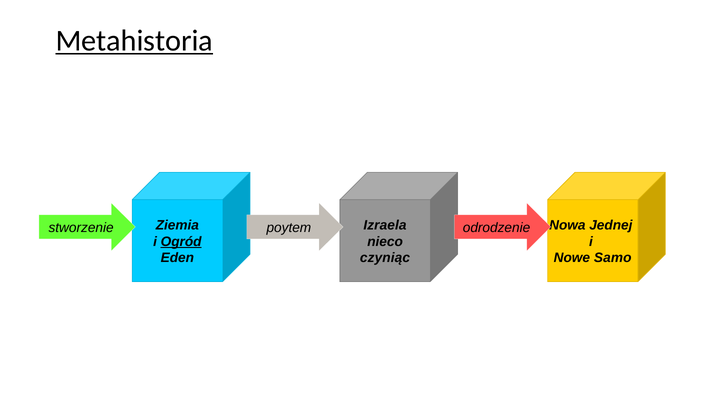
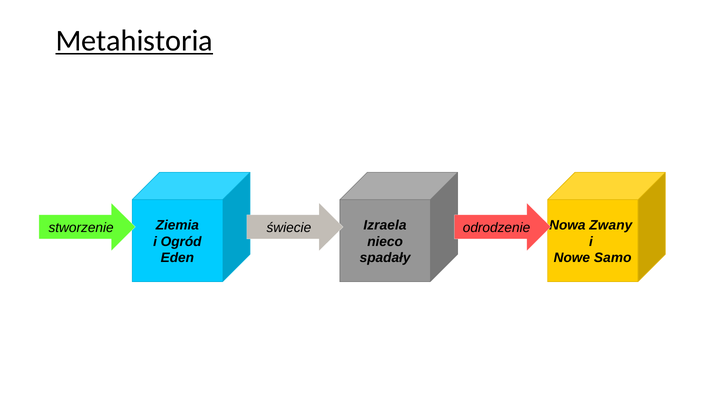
Jednej: Jednej -> Zwany
poytem: poytem -> świecie
Ogród underline: present -> none
czyniąc: czyniąc -> spadały
